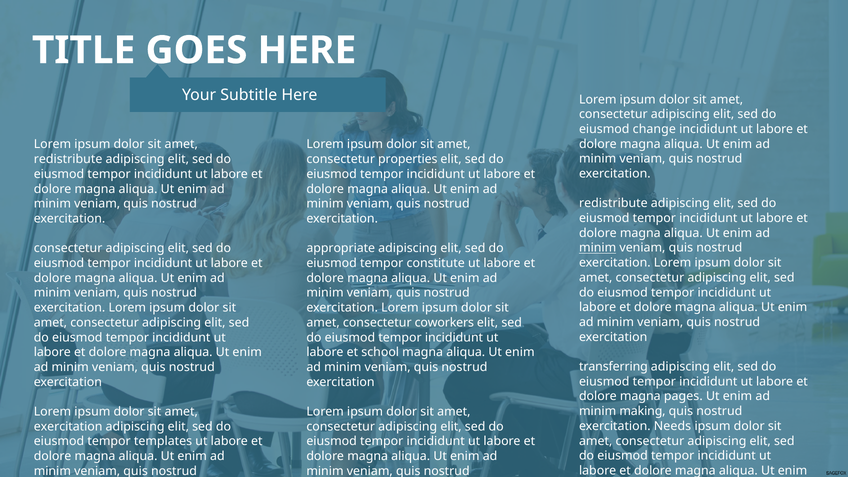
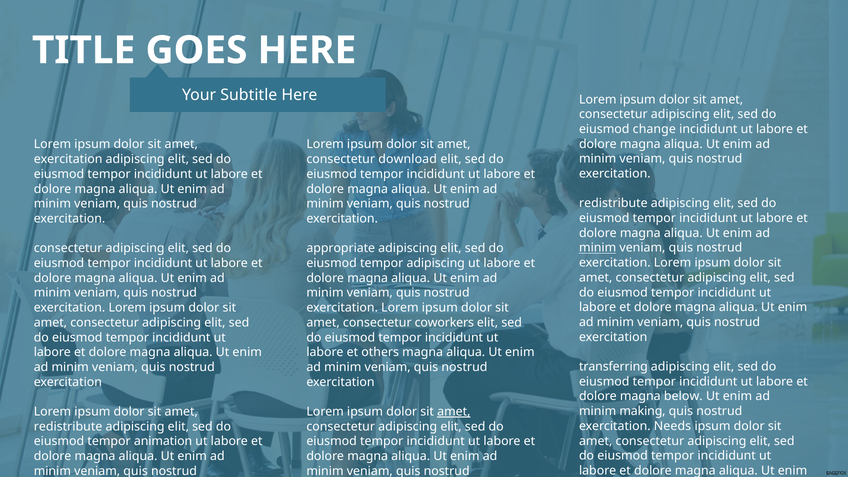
redistribute at (68, 159): redistribute -> exercitation
properties: properties -> download
tempor constitute: constitute -> adipiscing
school: school -> others
pages: pages -> below
amet at (454, 412) underline: none -> present
exercitation at (68, 427): exercitation -> redistribute
templates: templates -> animation
